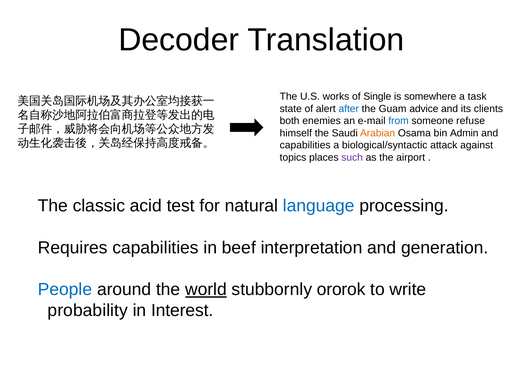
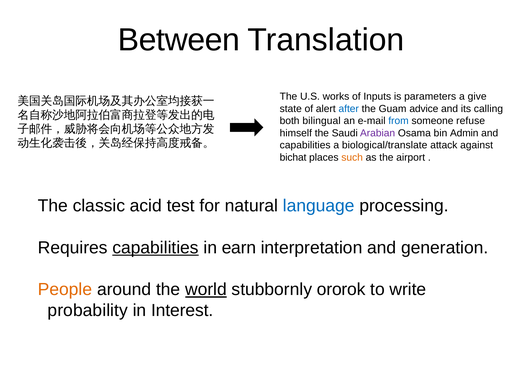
Decoder: Decoder -> Between
Single: Single -> Inputs
somewhere: somewhere -> parameters
task: task -> give
clients: clients -> calling
enemies: enemies -> bilingual
Arabian colour: orange -> purple
biological/syntactic: biological/syntactic -> biological/translate
topics: topics -> bichat
such colour: purple -> orange
capabilities at (156, 248) underline: none -> present
beef: beef -> earn
People colour: blue -> orange
